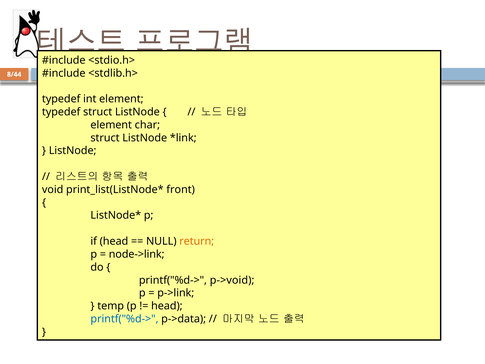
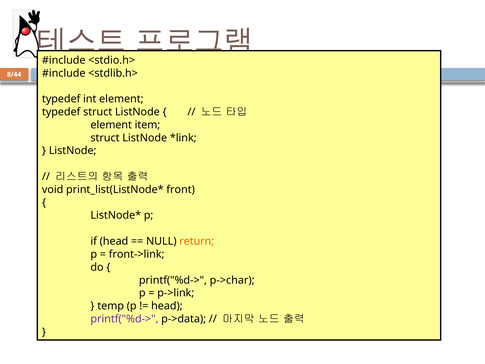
char: char -> item
node->link: node->link -> front->link
p->void: p->void -> p->char
printf("%d-> at (124, 319) colour: blue -> purple
